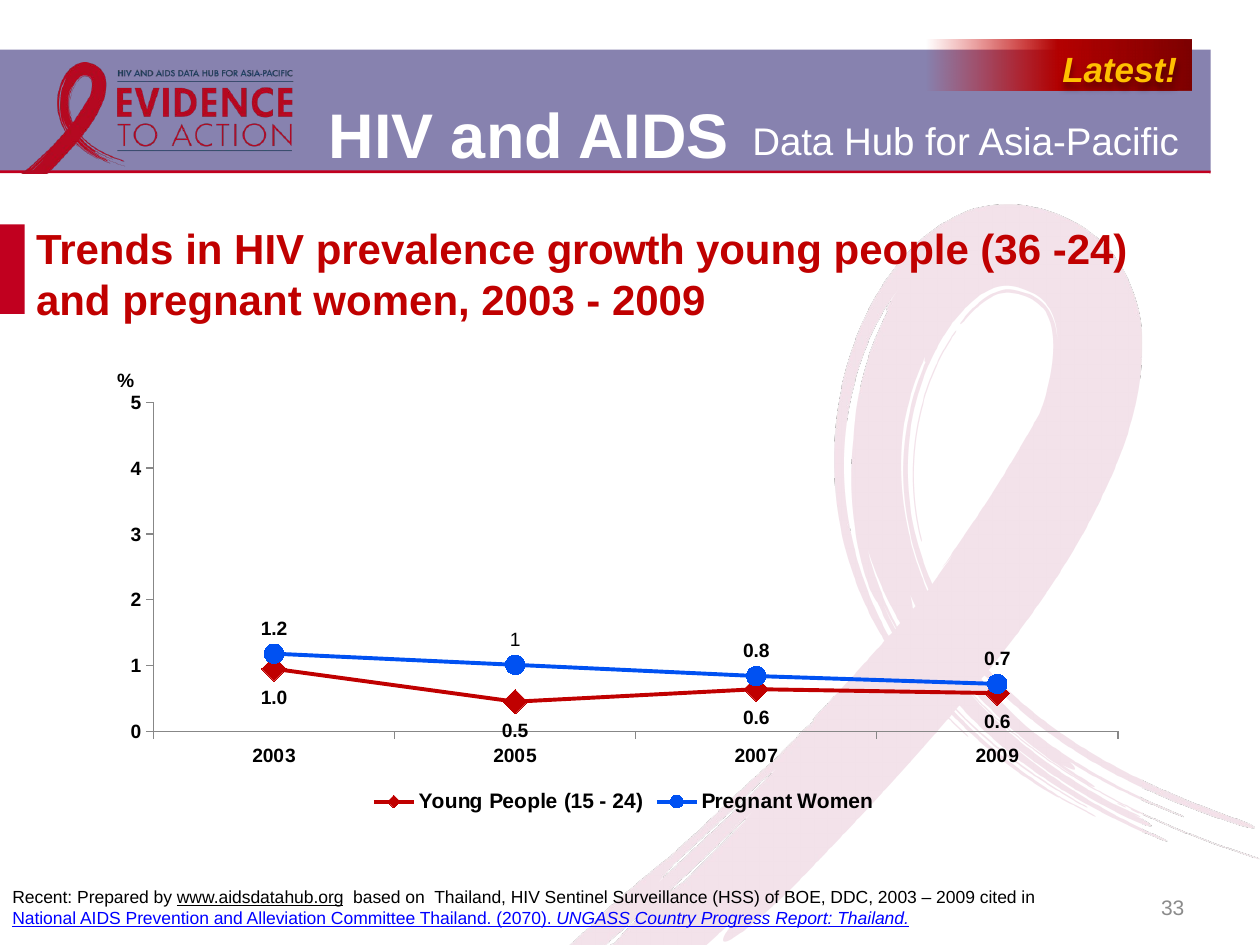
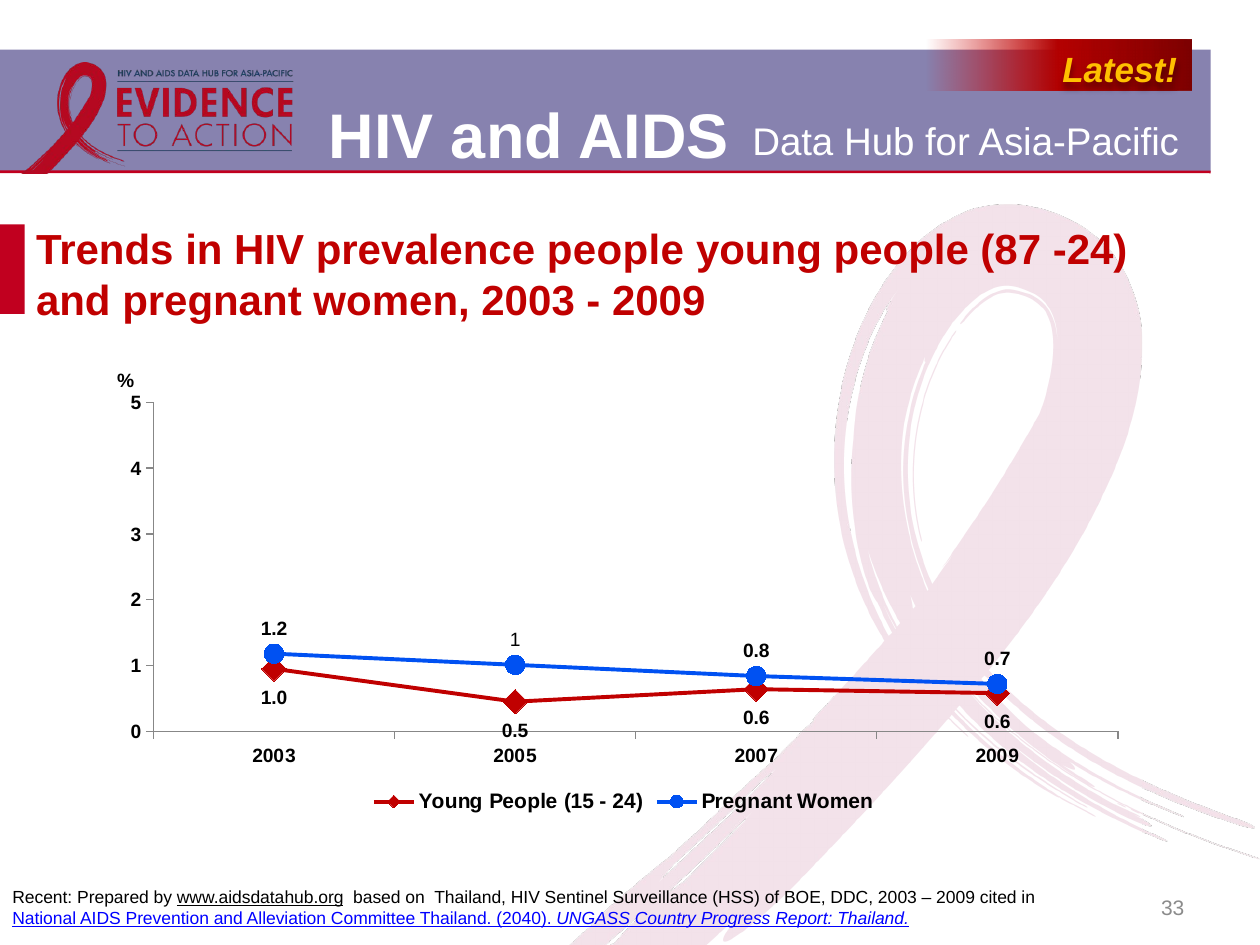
prevalence growth: growth -> people
36: 36 -> 87
2070: 2070 -> 2040
